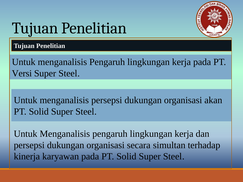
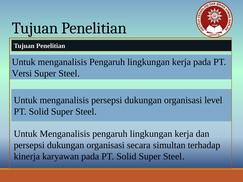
akan: akan -> level
